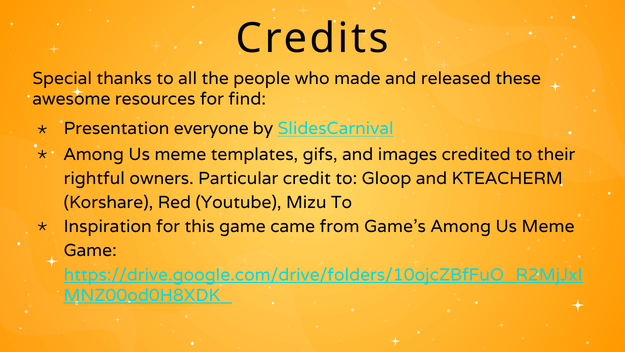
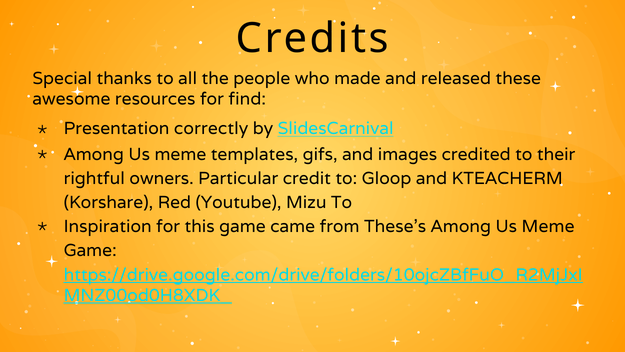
everyone: everyone -> correctly
Game’s: Game’s -> These’s
